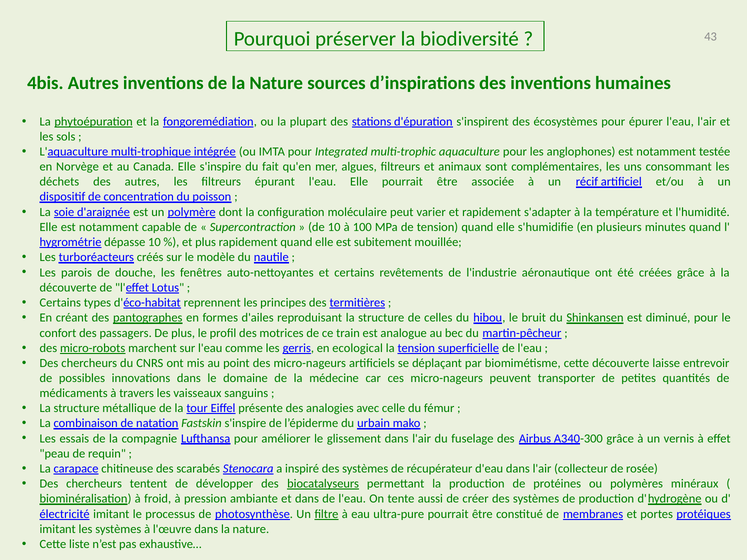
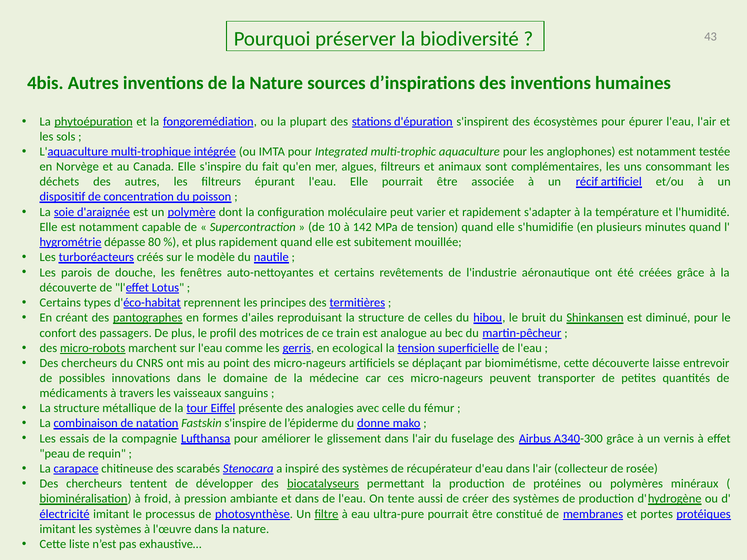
100: 100 -> 142
dépasse 10: 10 -> 80
urbain: urbain -> donne
